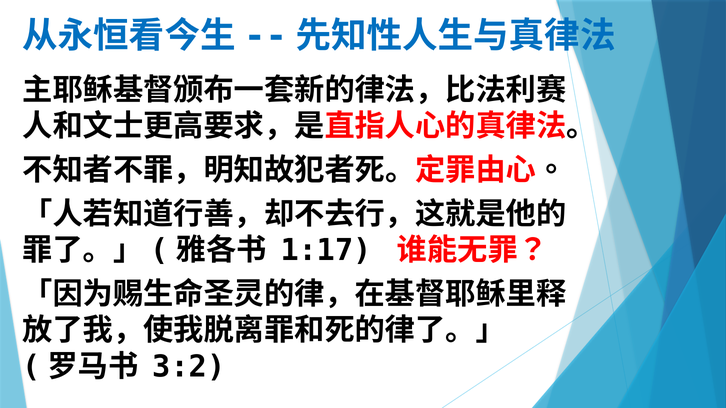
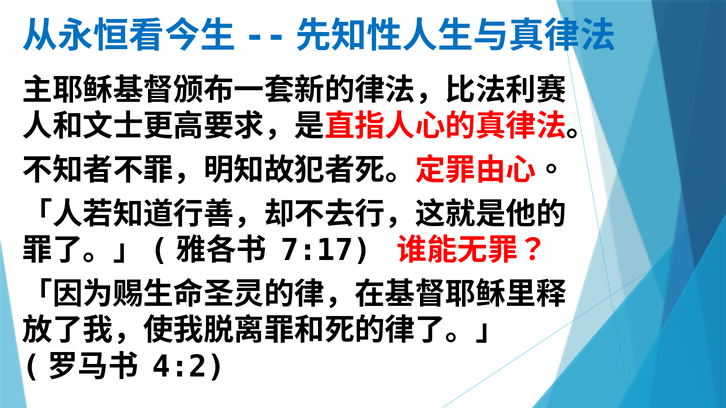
1:17: 1:17 -> 7:17
3:2: 3:2 -> 4:2
